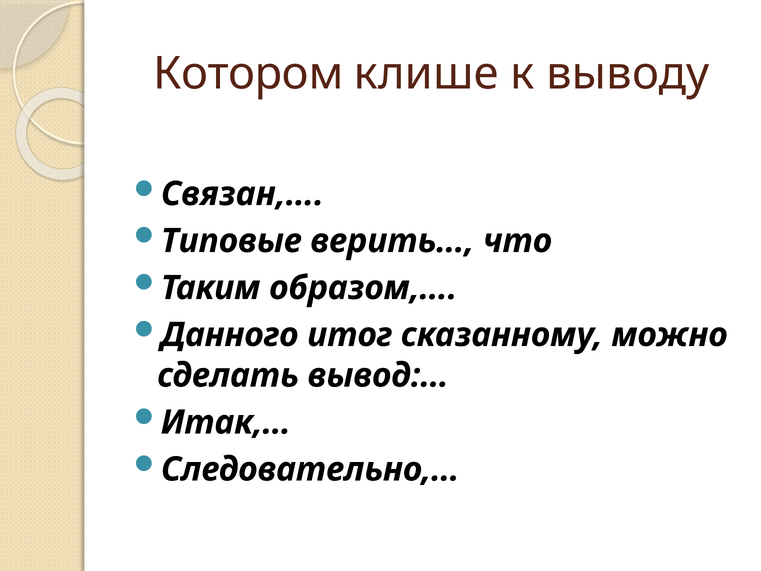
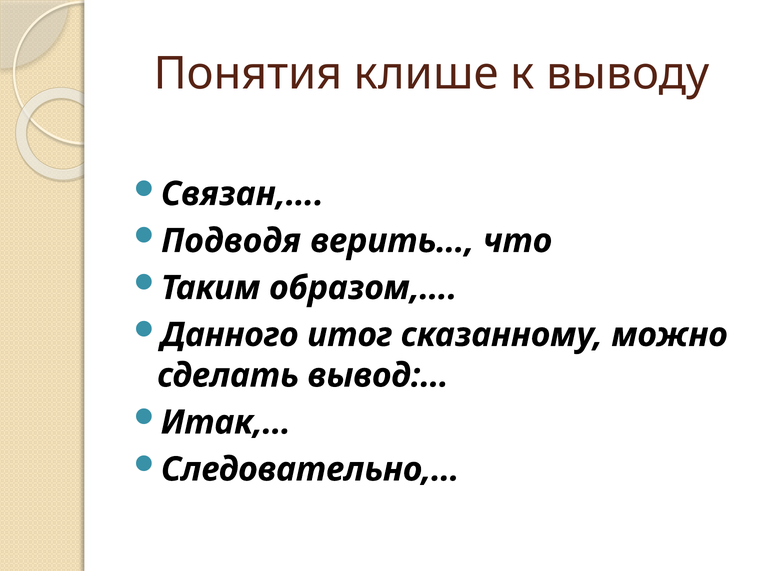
Котором: Котором -> Понятия
Типовые: Типовые -> Подводя
